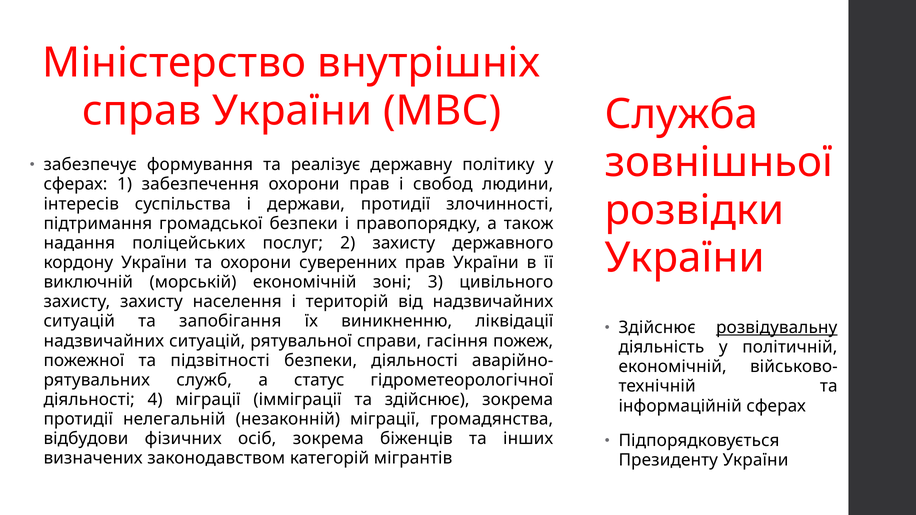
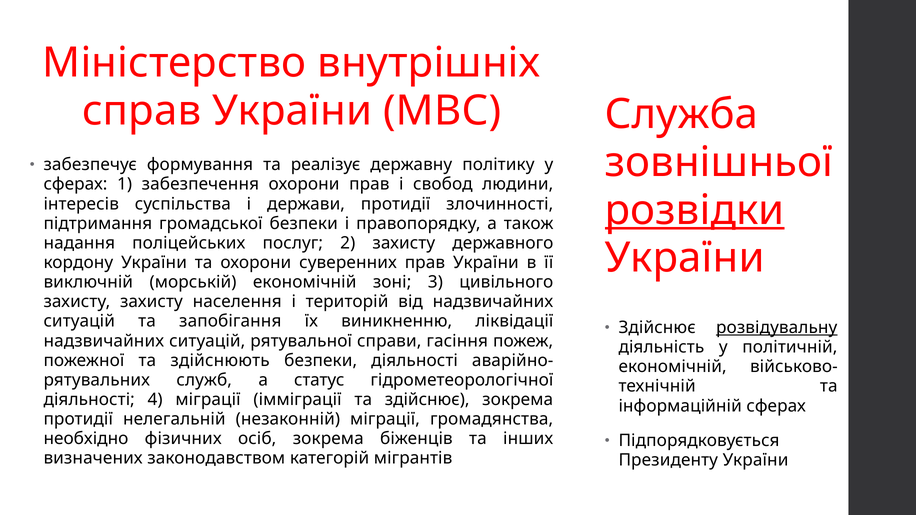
розвідки underline: none -> present
підзвітності: підзвітності -> здійснюють
відбудови: відбудови -> необхідно
